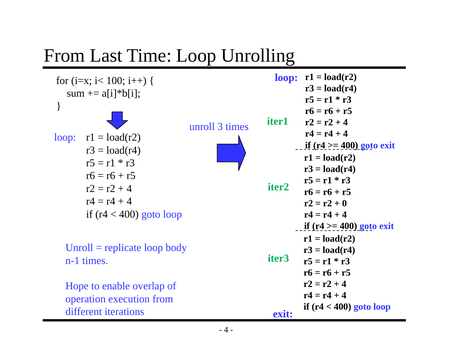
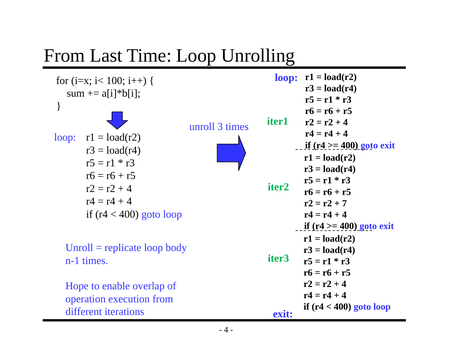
0: 0 -> 7
